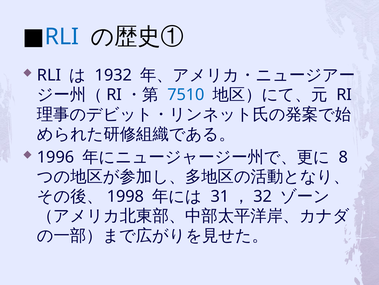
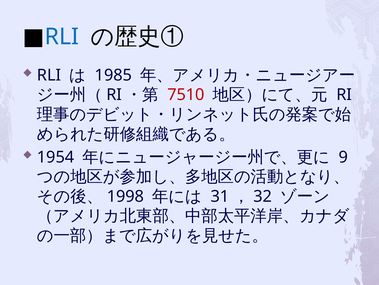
1932: 1932 -> 1985
7510 colour: blue -> red
1996: 1996 -> 1954
8: 8 -> 9
